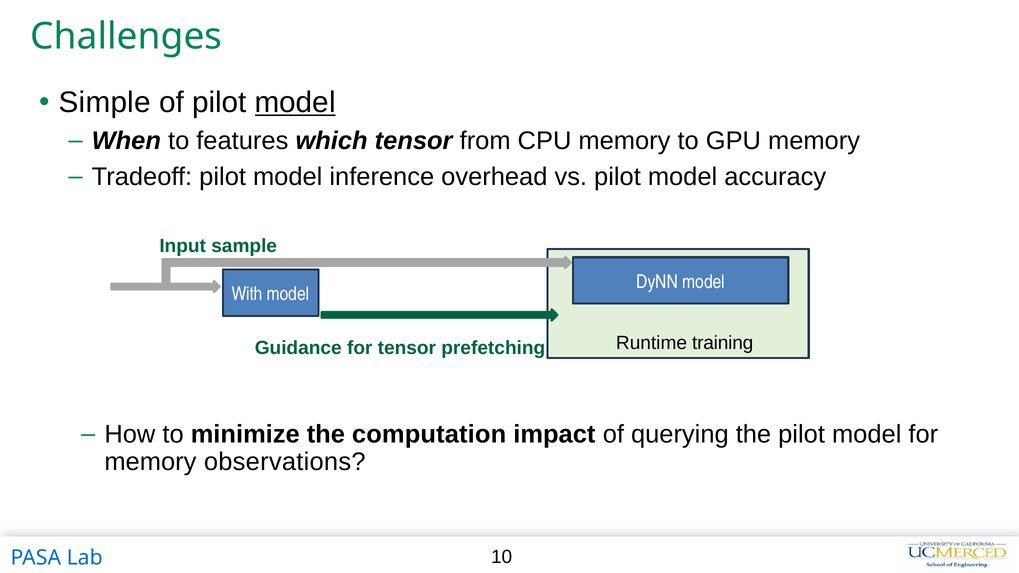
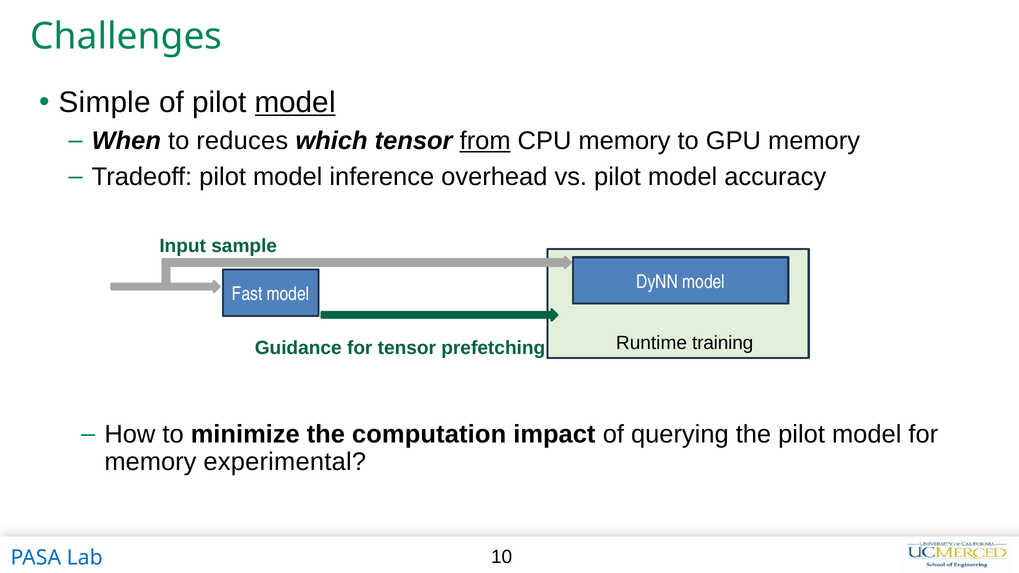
features: features -> reduces
from underline: none -> present
With: With -> Fast
observations: observations -> experimental
